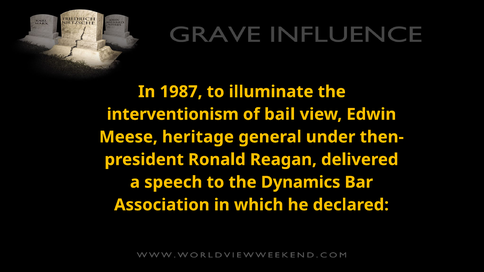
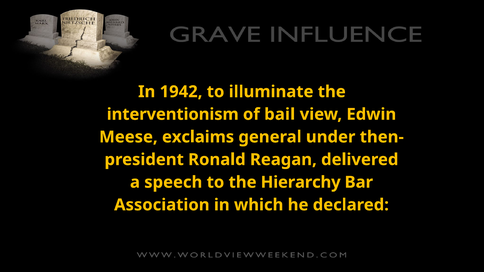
1987: 1987 -> 1942
heritage: heritage -> exclaims
Dynamics: Dynamics -> Hierarchy
